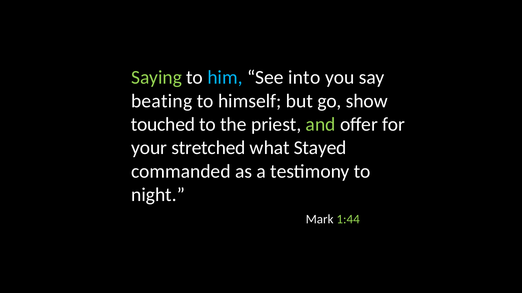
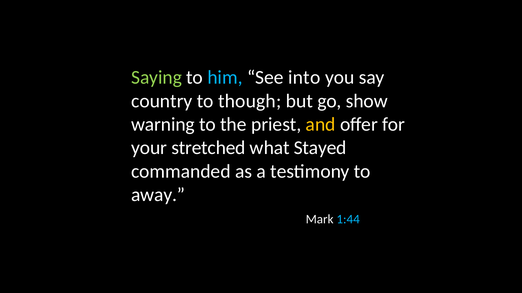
beating: beating -> country
himself: himself -> though
touched: touched -> warning
and colour: light green -> yellow
night: night -> away
1:44 colour: light green -> light blue
